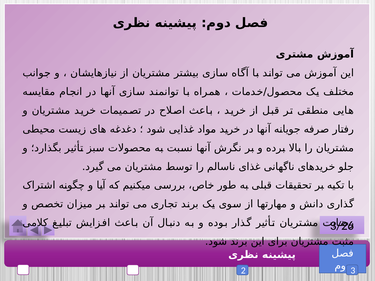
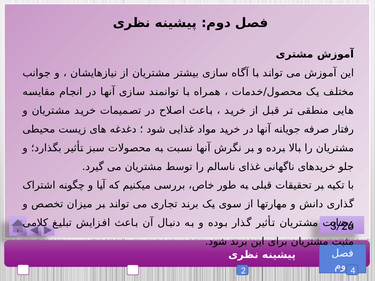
3: 3 -> 4
